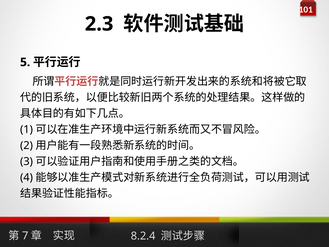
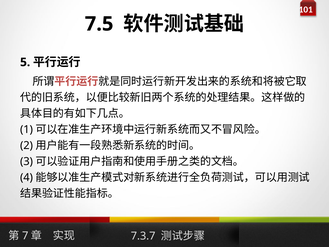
2.3: 2.3 -> 7.5
8.2.4: 8.2.4 -> 7.3.7
